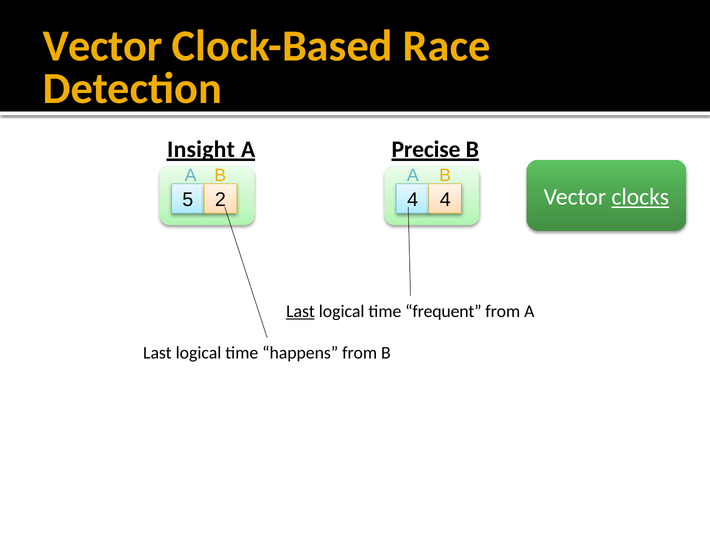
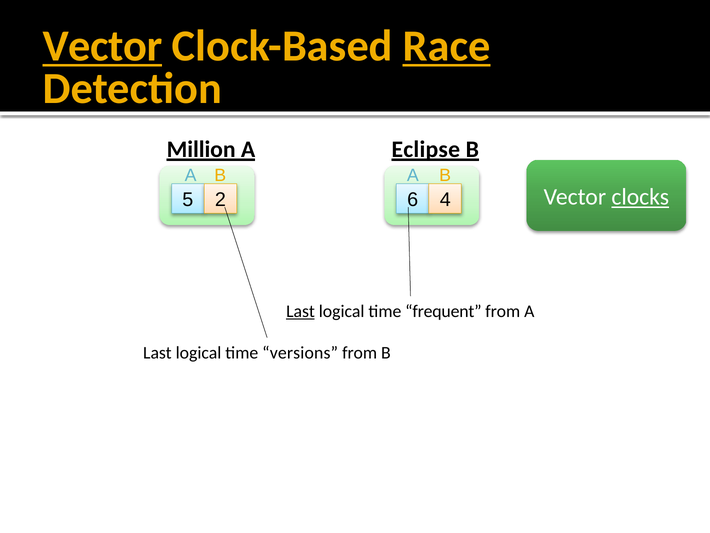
Vector at (103, 46) underline: none -> present
Race underline: none -> present
Insight: Insight -> Million
Precise: Precise -> Eclipse
2 4: 4 -> 6
happens: happens -> versions
